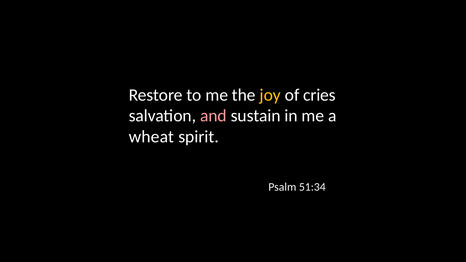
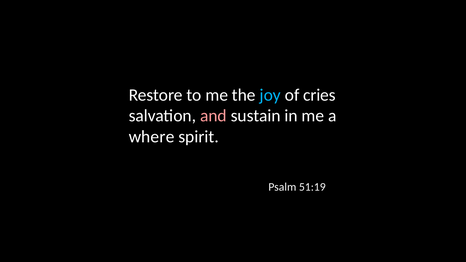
joy colour: yellow -> light blue
wheat: wheat -> where
51:34: 51:34 -> 51:19
